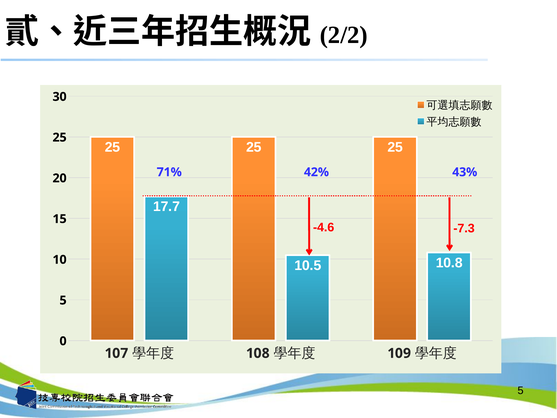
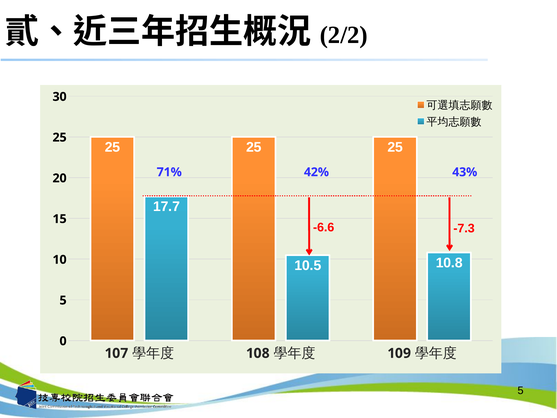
-4.6: -4.6 -> -6.6
